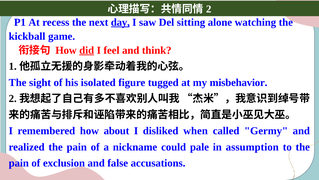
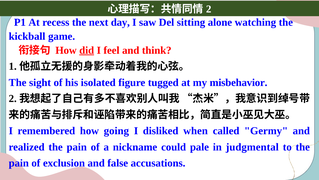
day underline: present -> none
about: about -> going
assumption: assumption -> judgmental
